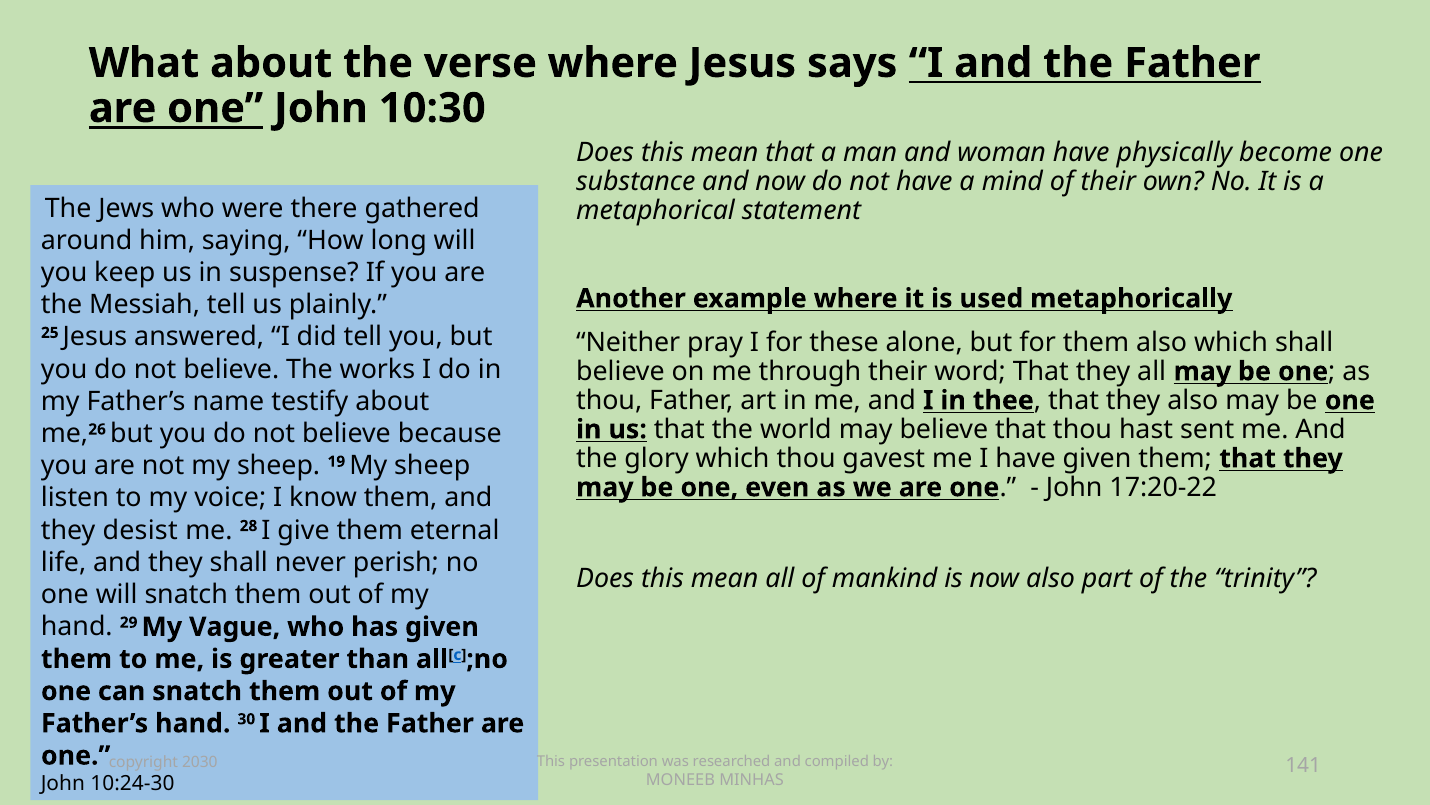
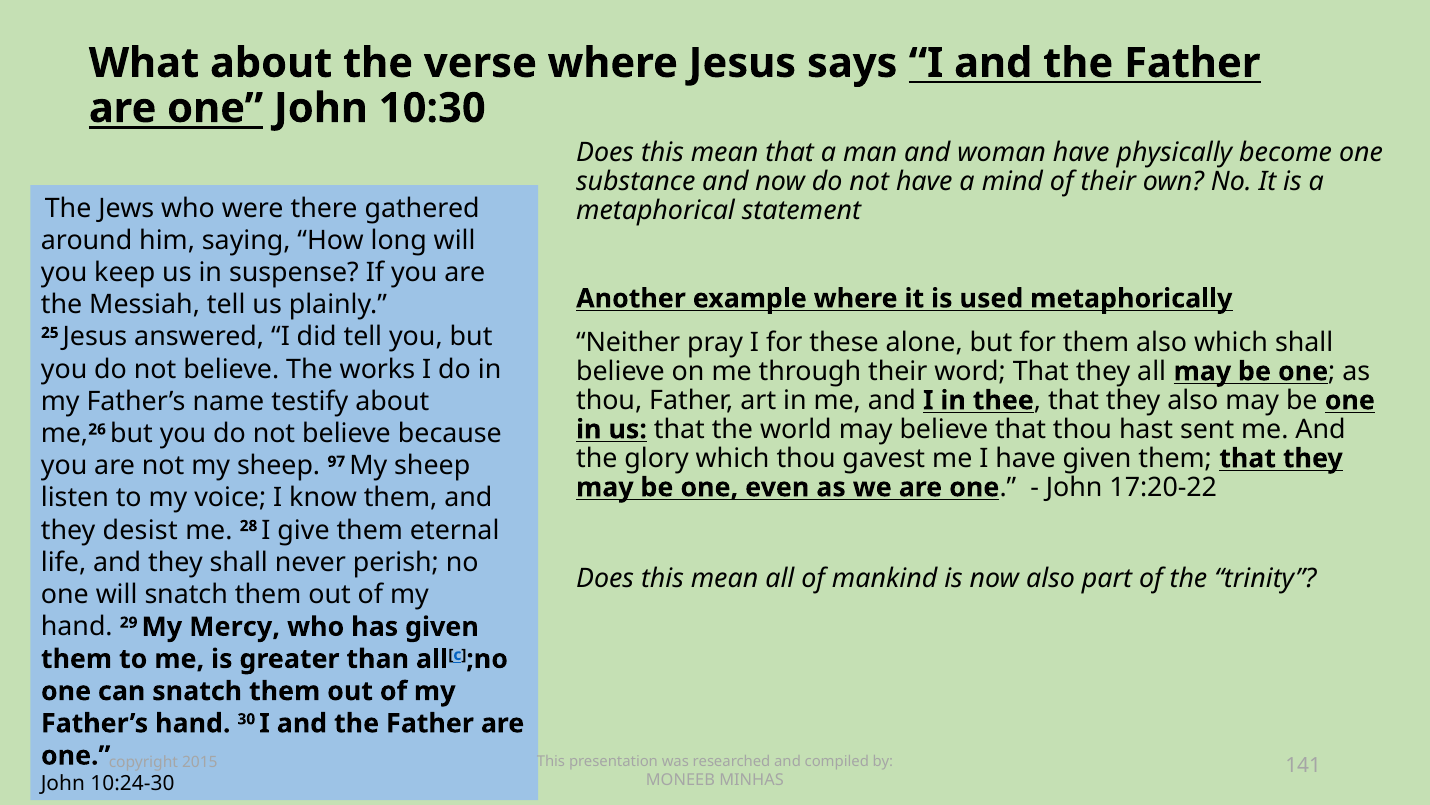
19: 19 -> 97
Vague: Vague -> Mercy
2030: 2030 -> 2015
